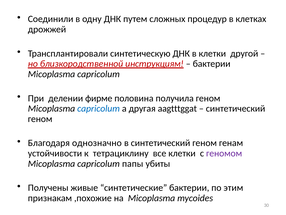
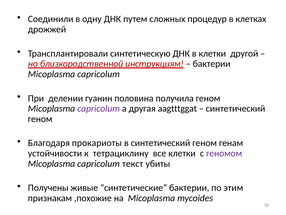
фирме: фирме -> гуанин
capricolum at (99, 108) colour: blue -> purple
однозначно: однозначно -> прокариоты
папы: папы -> текст
